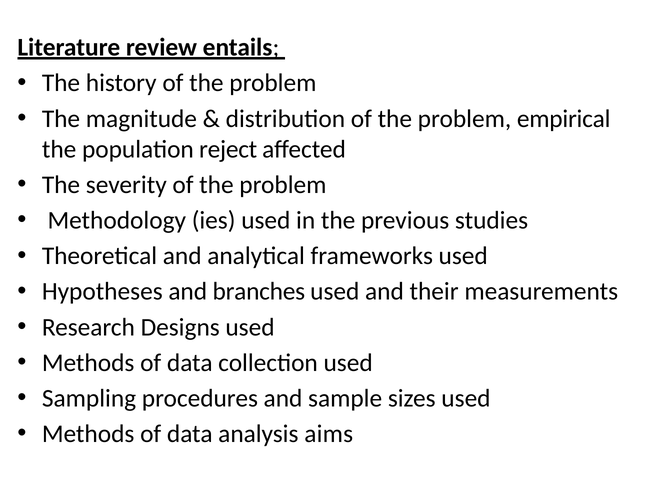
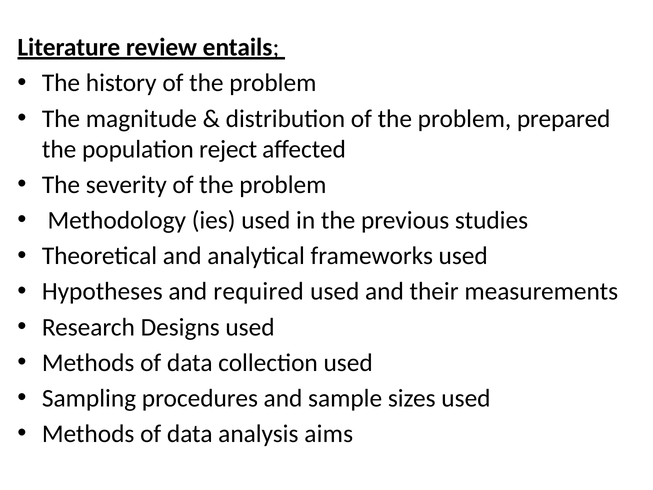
empirical: empirical -> prepared
branches: branches -> required
